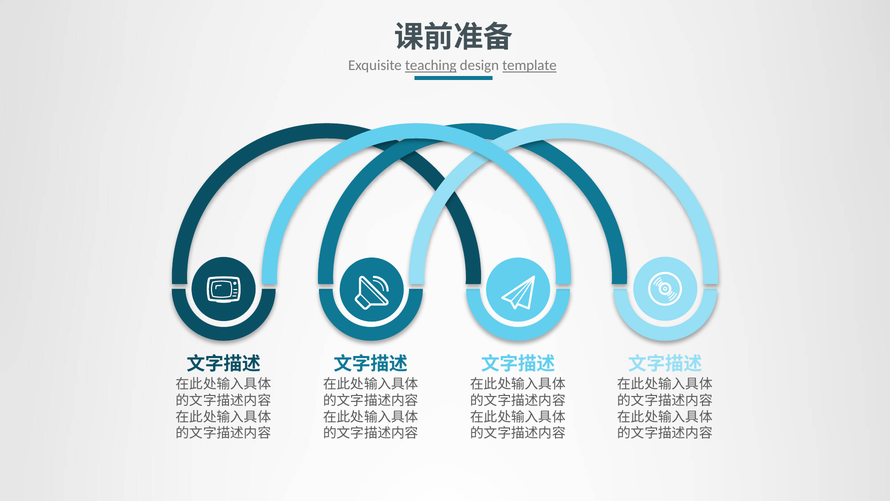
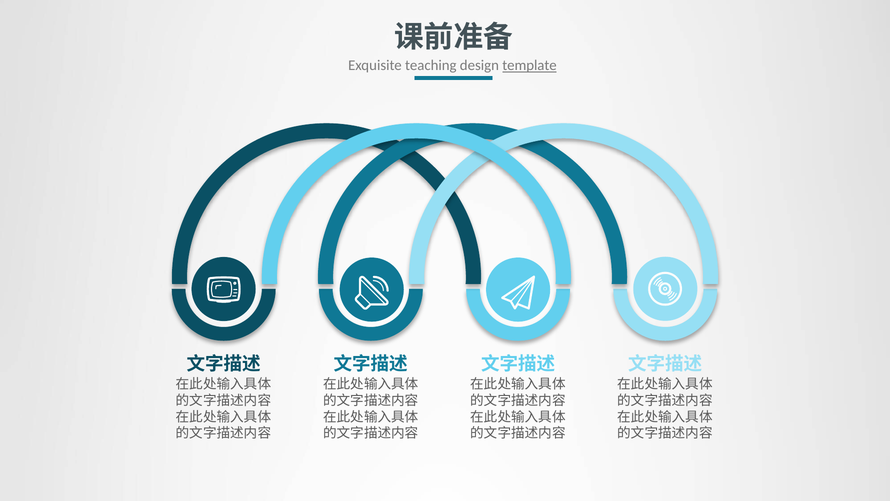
teaching underline: present -> none
